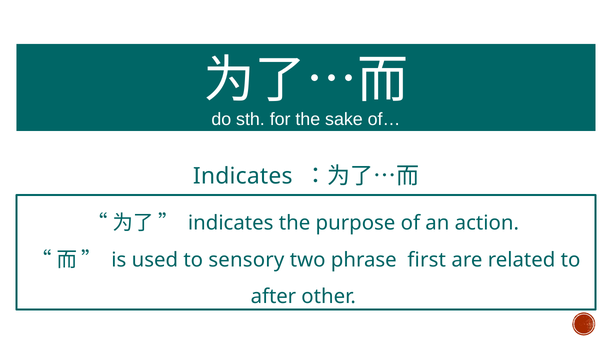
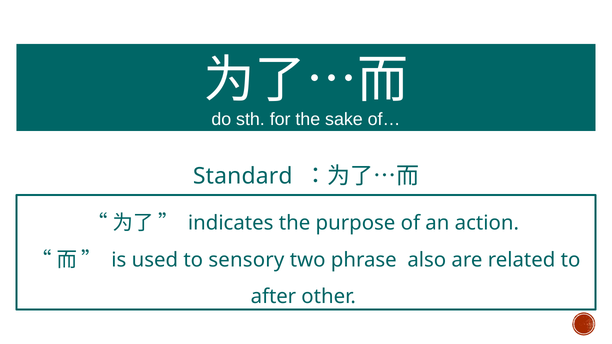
Indicates at (243, 176): Indicates -> Standard
first: first -> also
